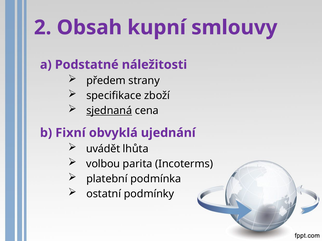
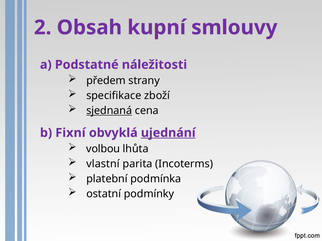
ujednání underline: none -> present
uvádět: uvádět -> volbou
volbou: volbou -> vlastní
